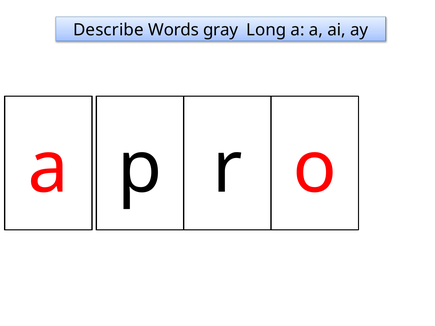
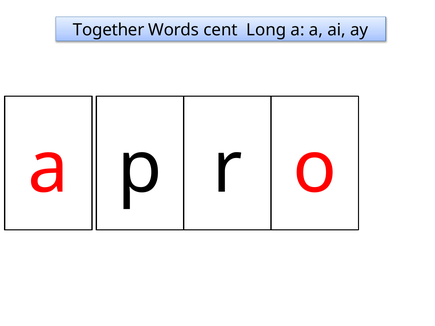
Describe: Describe -> Together
gray: gray -> cent
